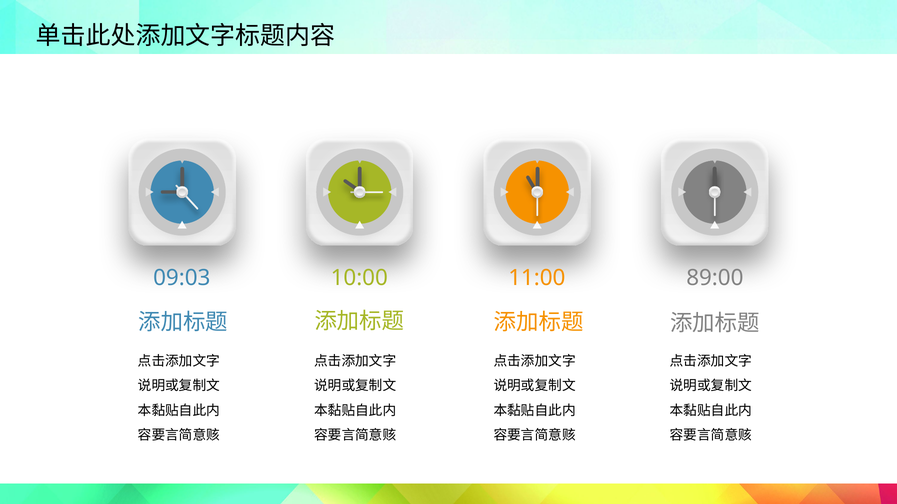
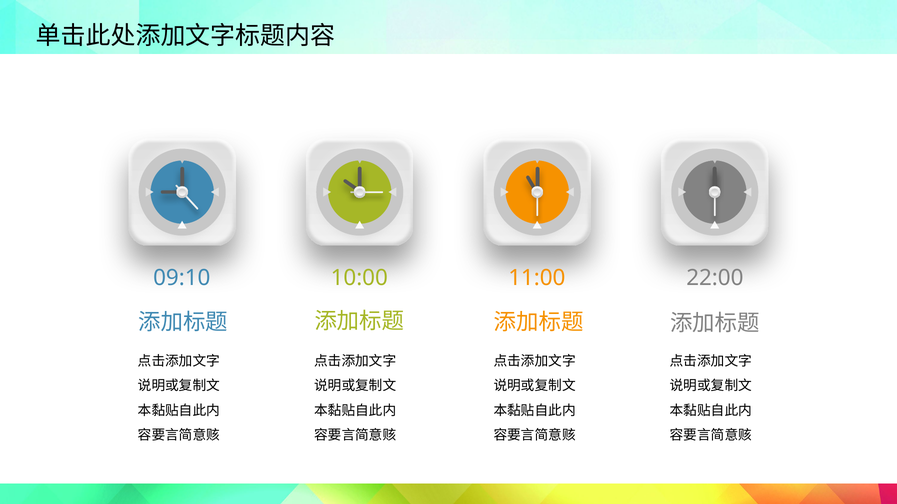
09:03: 09:03 -> 09:10
89:00: 89:00 -> 22:00
